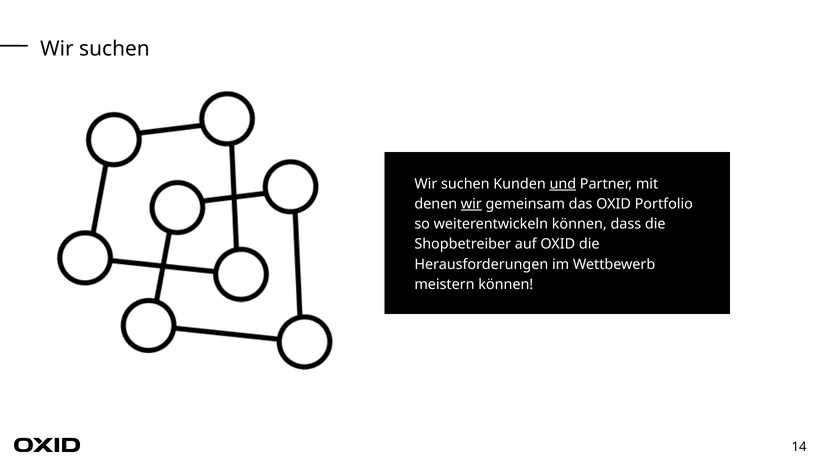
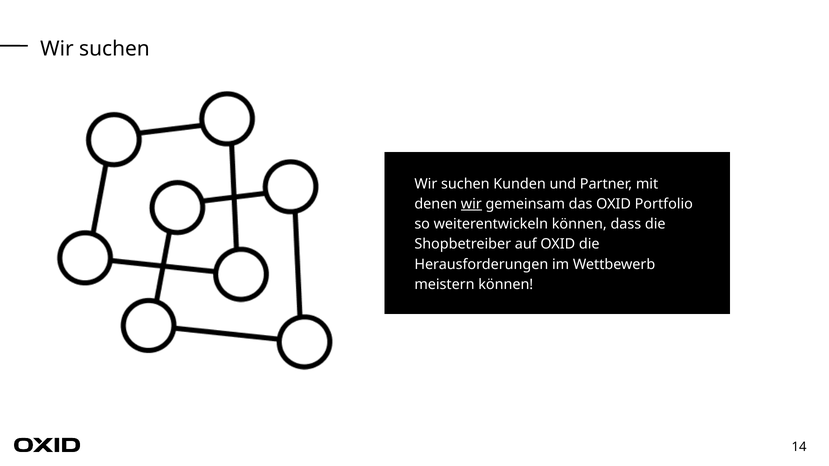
und underline: present -> none
